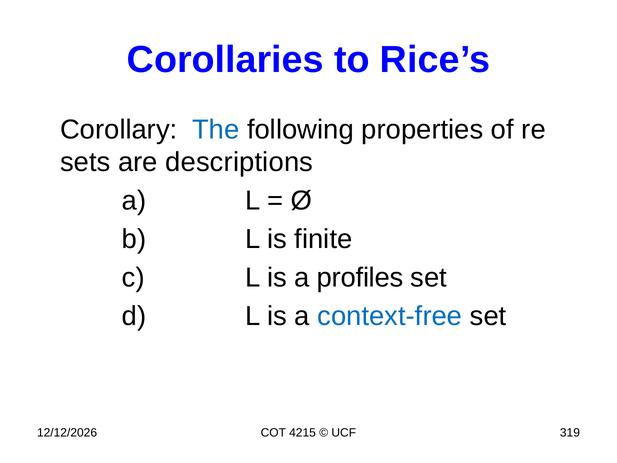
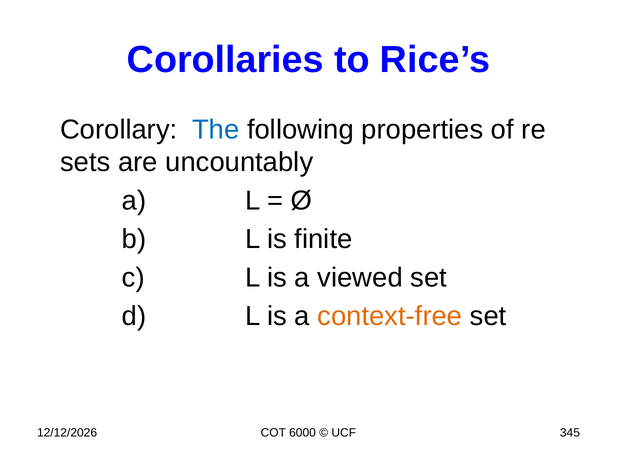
descriptions: descriptions -> uncountably
profiles: profiles -> viewed
context-free colour: blue -> orange
4215: 4215 -> 6000
319: 319 -> 345
